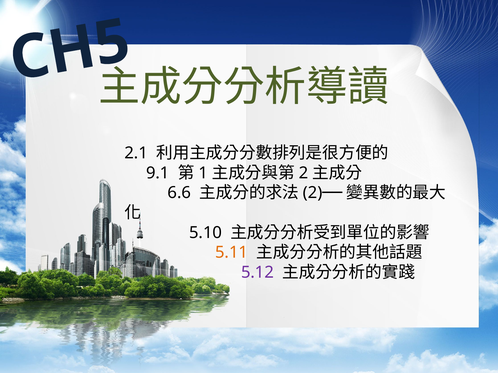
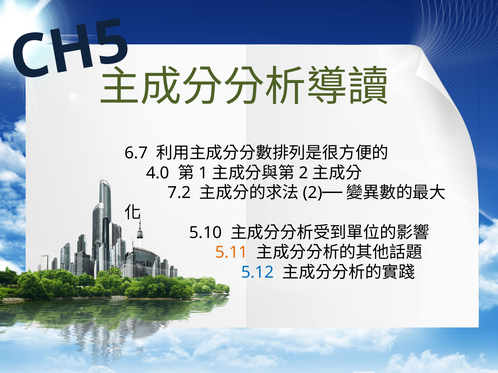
2.1: 2.1 -> 6.7
9.1: 9.1 -> 4.0
6.6: 6.6 -> 7.2
5.12 colour: purple -> blue
